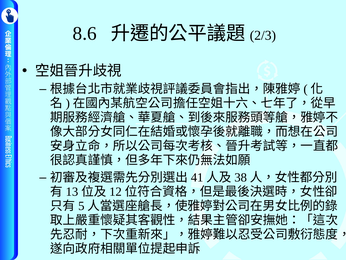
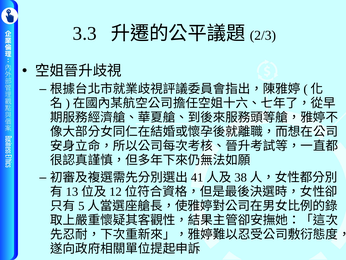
8.6: 8.6 -> 3.3
